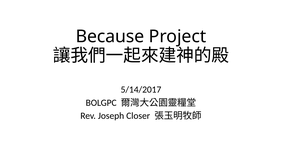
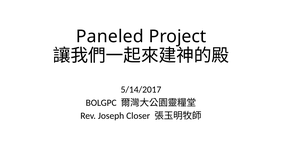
Because: Because -> Paneled
